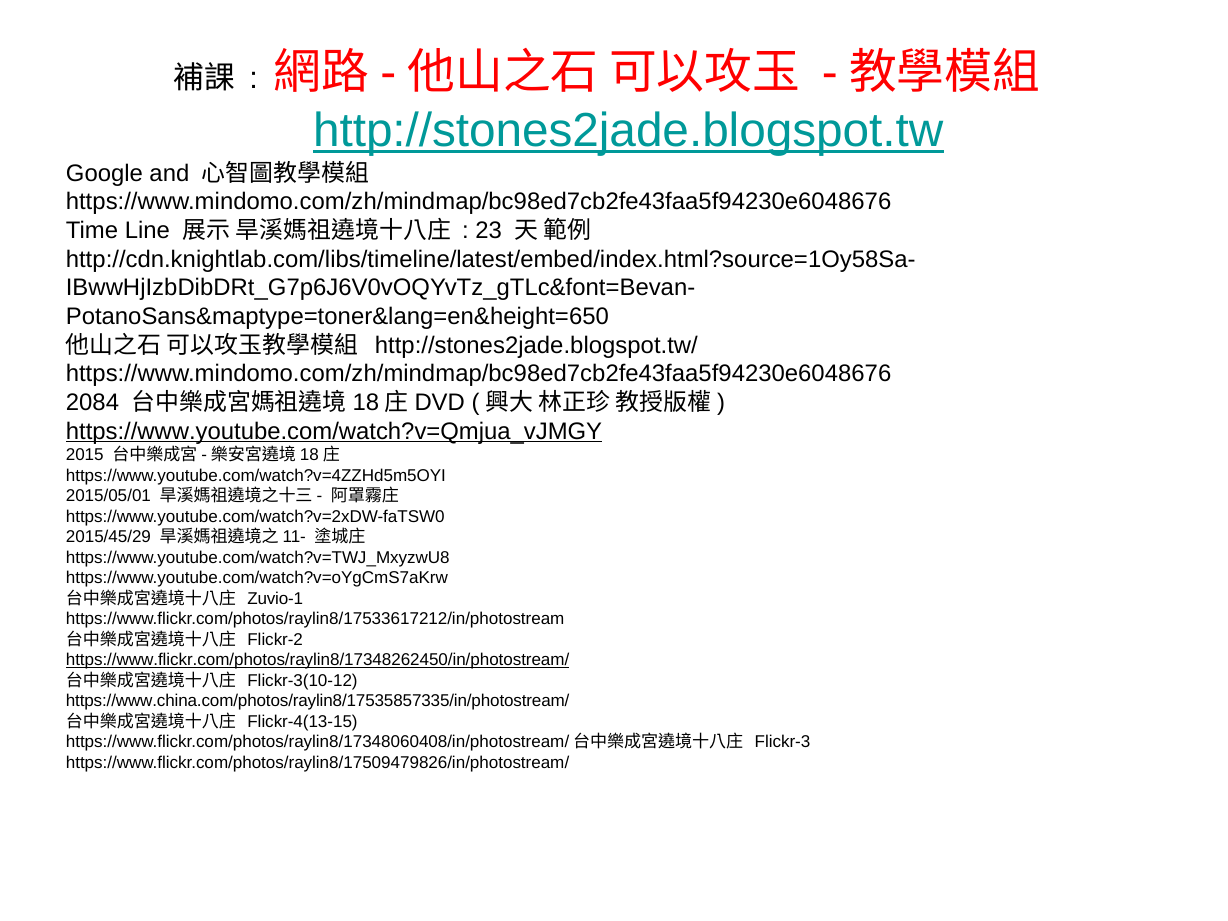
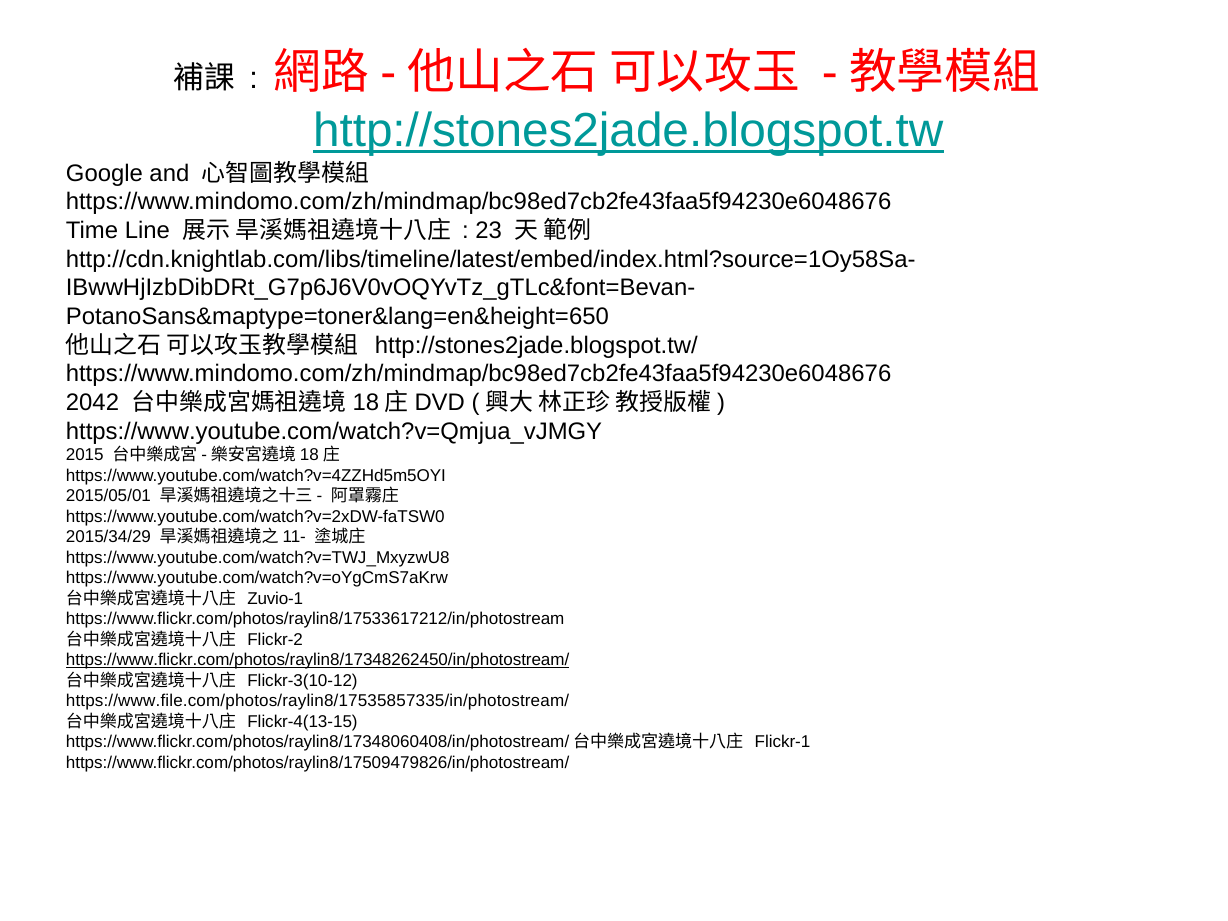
2084: 2084 -> 2042
https://www.youtube.com/watch?v=Qmjua_vJMGY underline: present -> none
2015/45/29: 2015/45/29 -> 2015/34/29
https://www.china.com/photos/raylin8/17535857335/in/photostream/: https://www.china.com/photos/raylin8/17535857335/in/photostream/ -> https://www.file.com/photos/raylin8/17535857335/in/photostream/
Flickr-3: Flickr-3 -> Flickr-1
